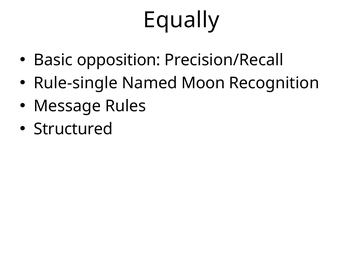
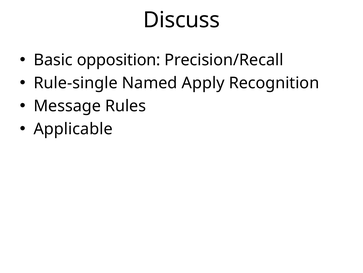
Equally: Equally -> Discuss
Moon: Moon -> Apply
Structured: Structured -> Applicable
